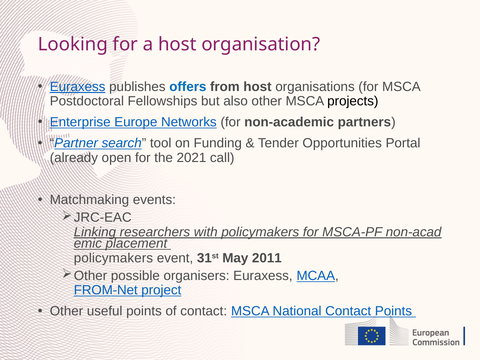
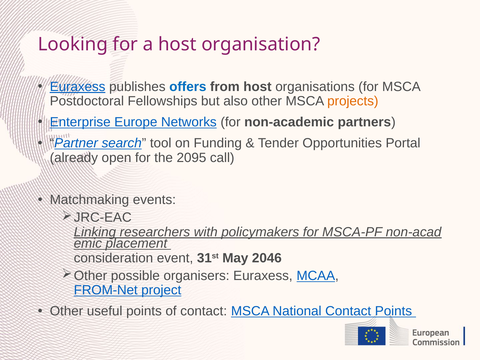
projects colour: black -> orange
2021: 2021 -> 2095
policymakers at (113, 258): policymakers -> consideration
2011: 2011 -> 2046
